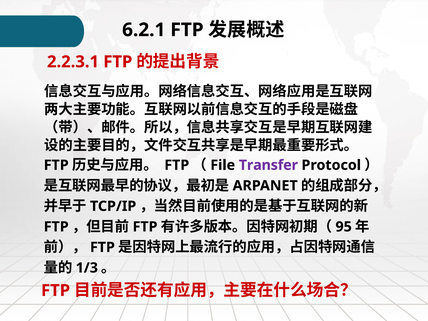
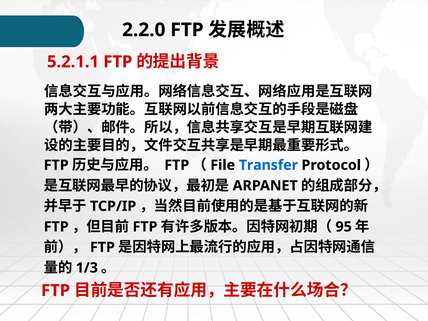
6.2.1: 6.2.1 -> 2.2.0
2.2.3.1: 2.2.3.1 -> 5.2.1.1
Transfer colour: purple -> blue
